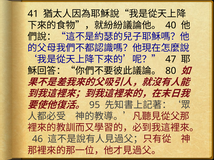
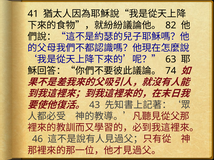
40: 40 -> 82
47: 47 -> 63
80: 80 -> 74
95: 95 -> 43
